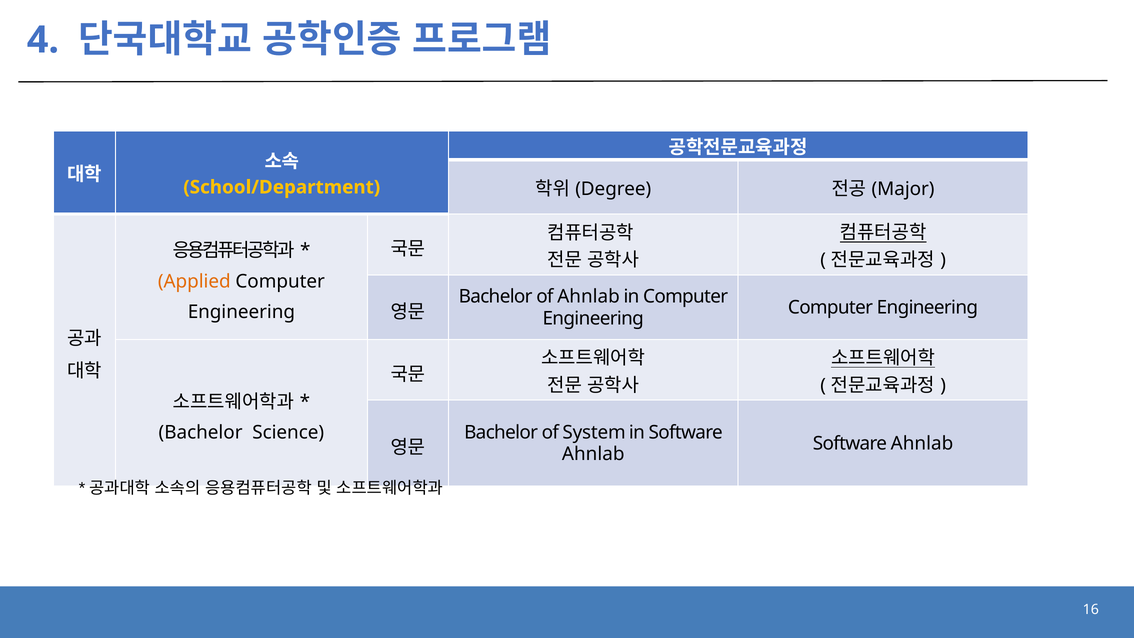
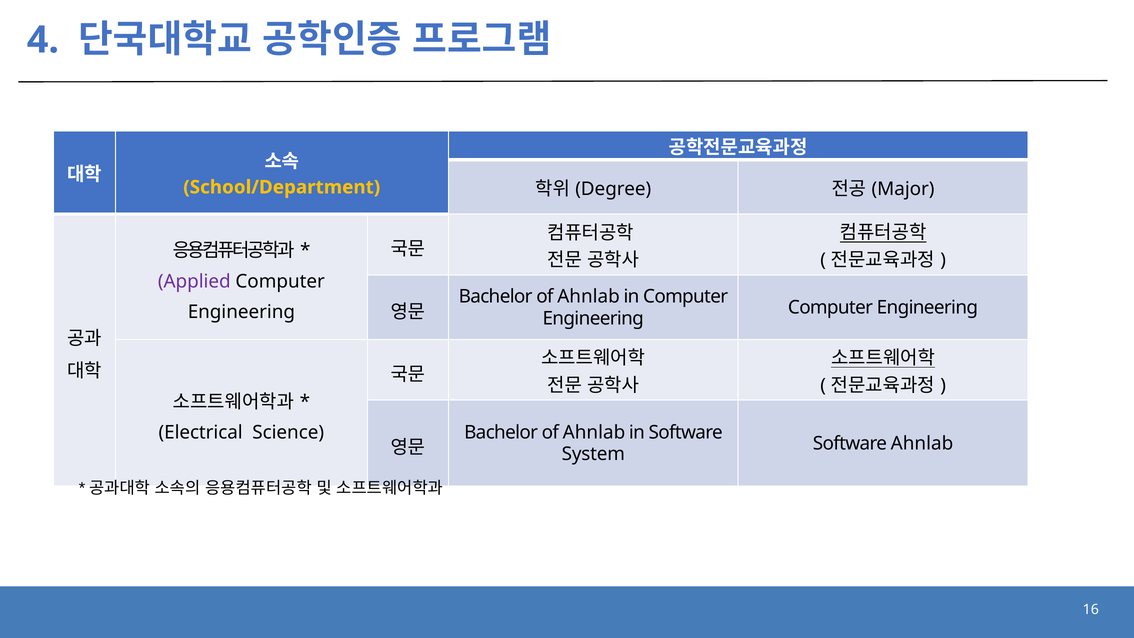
Applied colour: orange -> purple
System at (594, 432): System -> Ahnlab
Bachelor at (201, 433): Bachelor -> Electrical
Ahnlab at (593, 454): Ahnlab -> System
